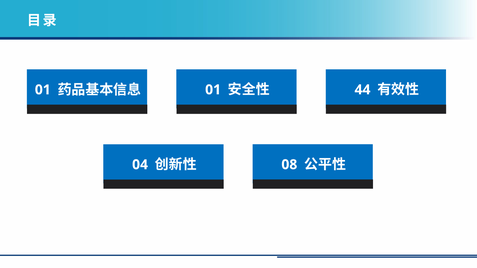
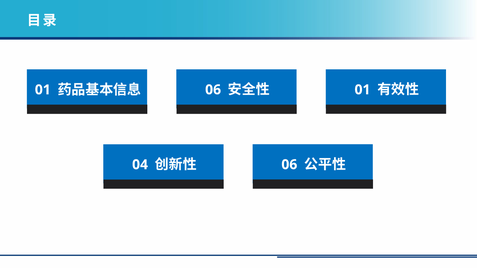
01 at (213, 90): 01 -> 06
44 at (363, 90): 44 -> 01
08 at (289, 165): 08 -> 06
